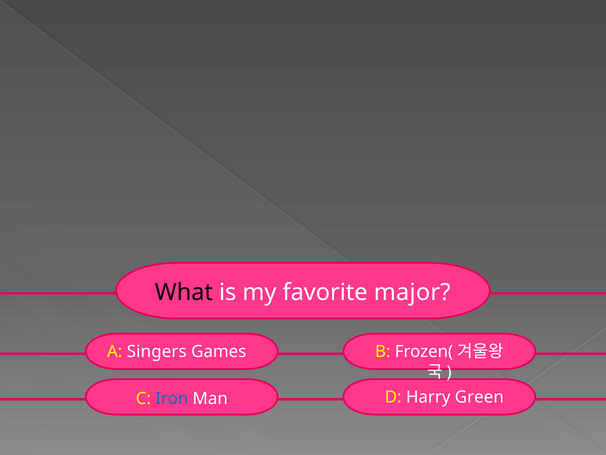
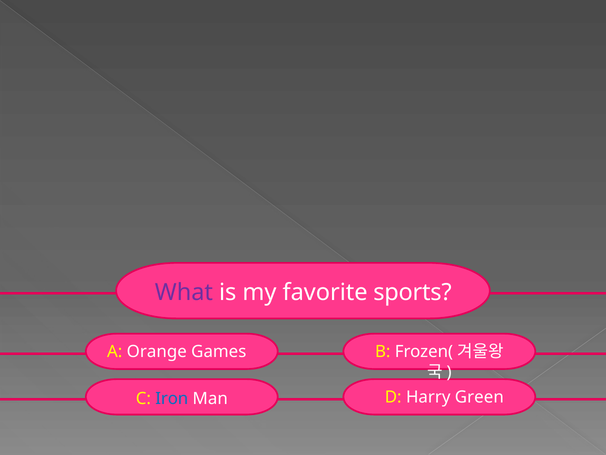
What colour: black -> purple
major: major -> sports
Singers: Singers -> Orange
